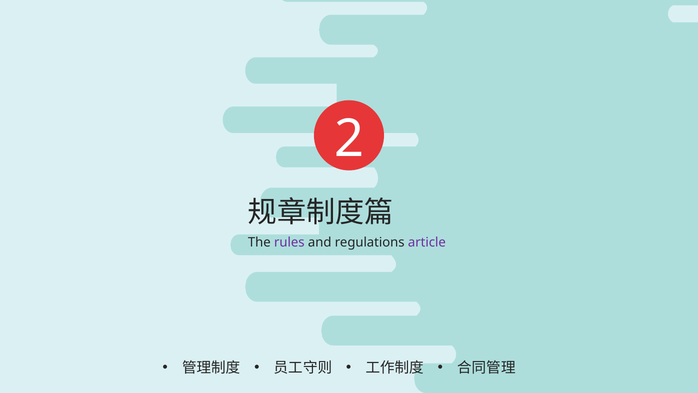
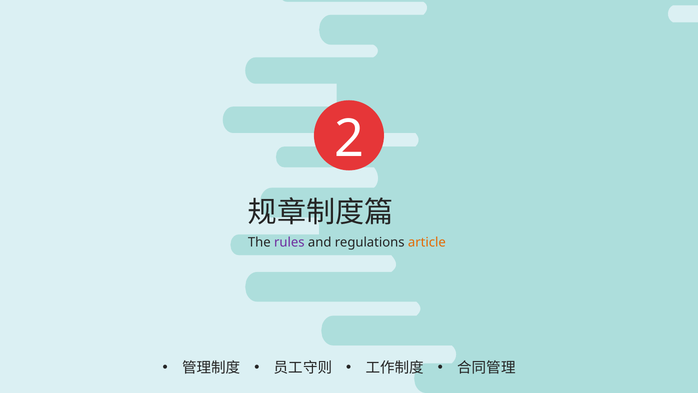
article colour: purple -> orange
